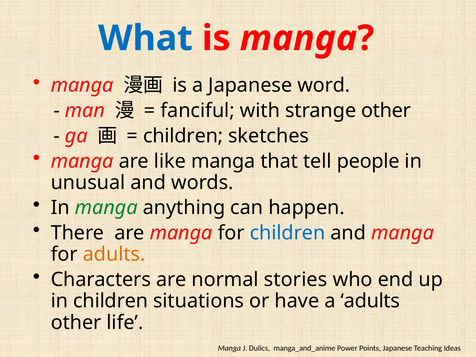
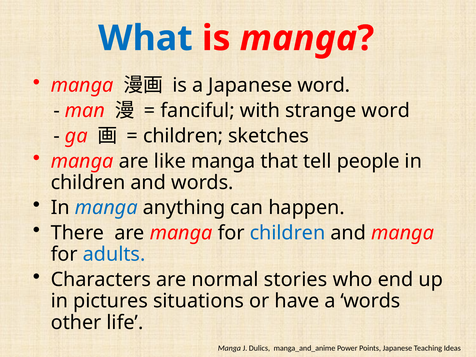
strange other: other -> word
unusual at (88, 183): unusual -> children
manga at (106, 208) colour: green -> blue
adults at (114, 254) colour: orange -> blue
in children: children -> pictures
a adults: adults -> words
